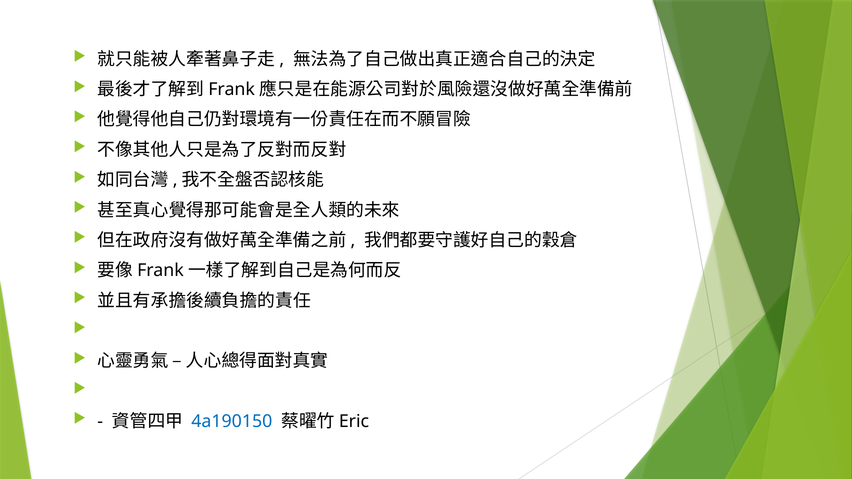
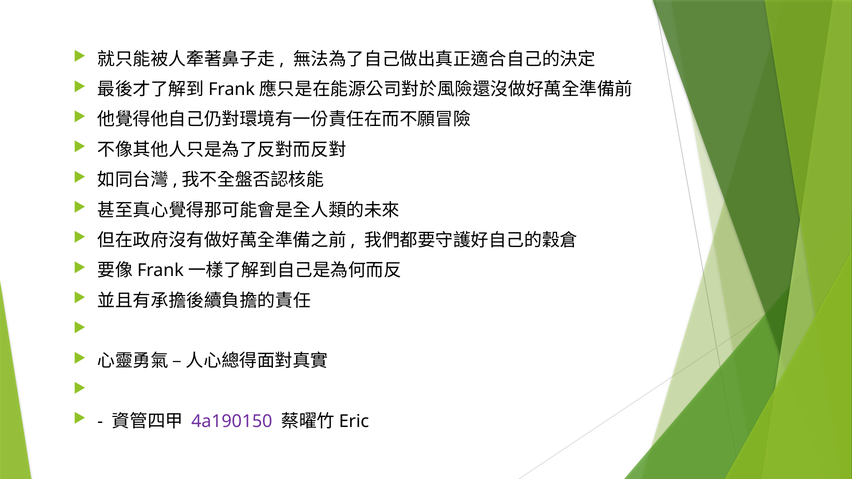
4a190150 colour: blue -> purple
